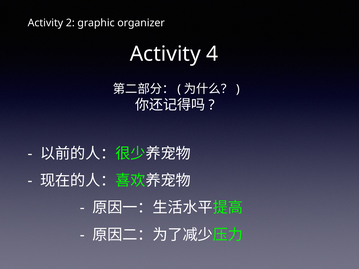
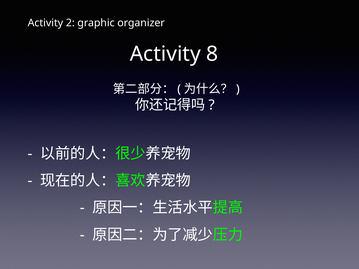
4: 4 -> 8
